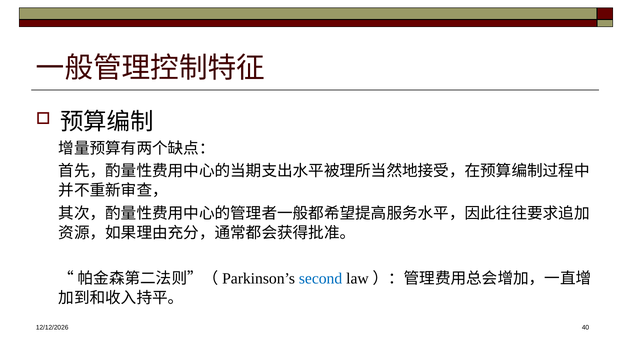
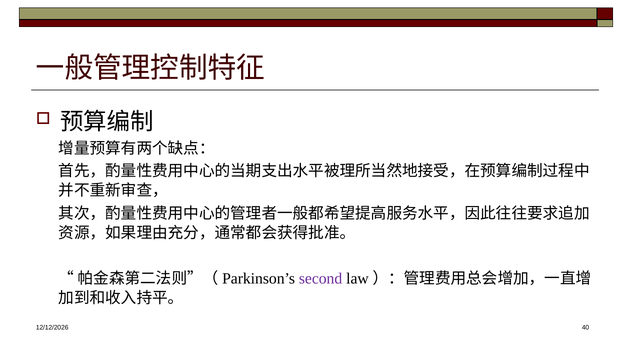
second colour: blue -> purple
